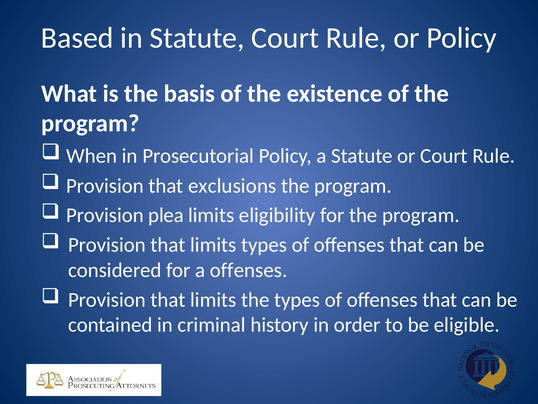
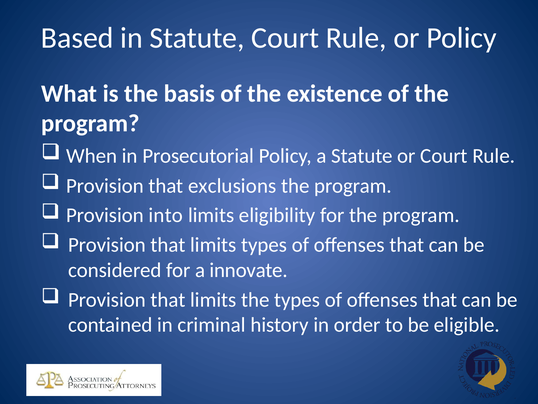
plea: plea -> into
a offenses: offenses -> innovate
